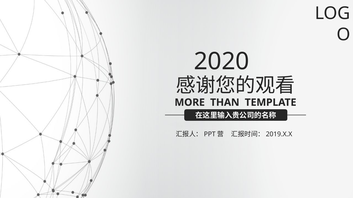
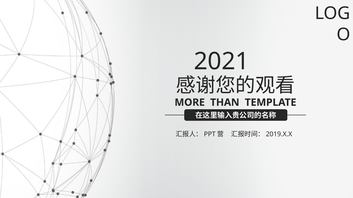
2020: 2020 -> 2021
